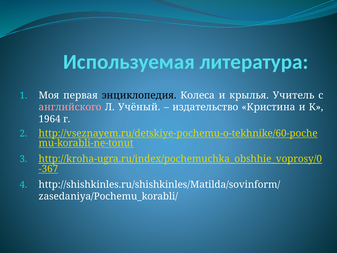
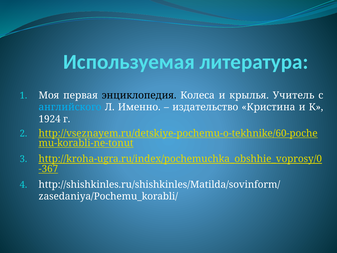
английского colour: pink -> light blue
Учёный: Учёный -> Именно
1964: 1964 -> 1924
